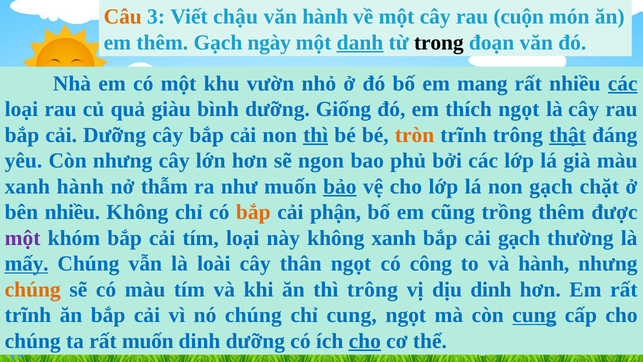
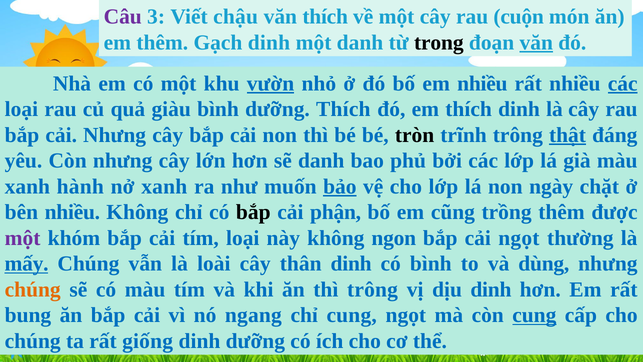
Câu colour: orange -> purple
văn hành: hành -> thích
Gạch ngày: ngày -> dinh
danh at (360, 42) underline: present -> none
văn at (536, 42) underline: none -> present
vườn underline: none -> present
em mang: mang -> nhiều
dưỡng Giống: Giống -> Thích
thích ngọt: ngọt -> dinh
cải Dưỡng: Dưỡng -> Nhưng
thì at (316, 135) underline: present -> none
tròn colour: orange -> black
sẽ ngon: ngon -> danh
nở thẫm: thẫm -> xanh
non gạch: gạch -> ngày
bắp at (253, 212) colour: orange -> black
không xanh: xanh -> ngon
cải gạch: gạch -> ngọt
thân ngọt: ngọt -> dinh
có công: công -> bình
và hành: hành -> dùng
trĩnh at (28, 315): trĩnh -> bung
nó chúng: chúng -> ngang
rất muốn: muốn -> giống
cho at (365, 341) underline: present -> none
